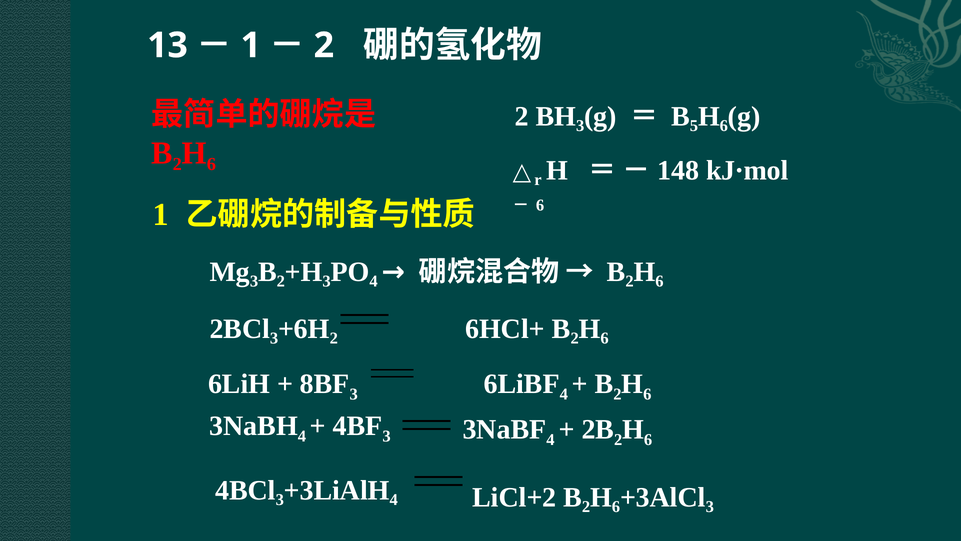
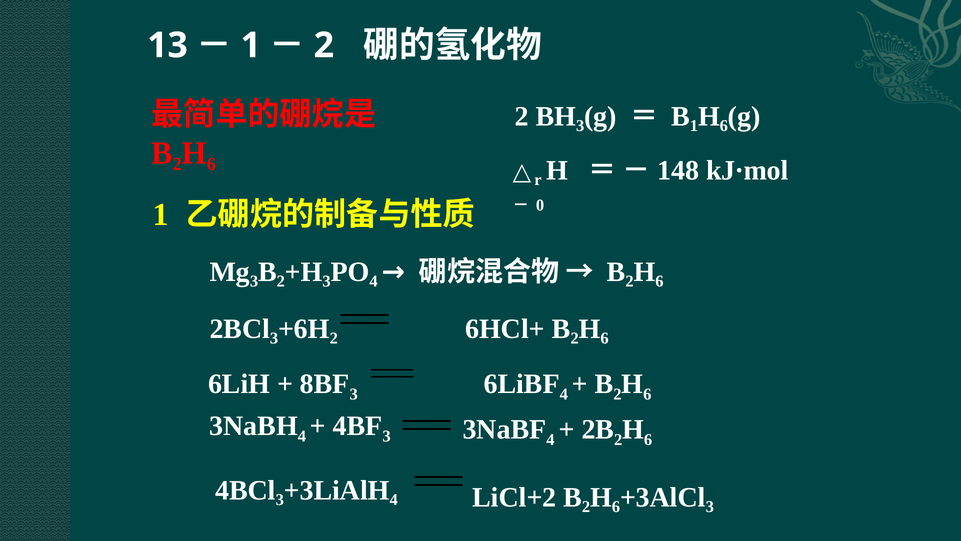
5 at (694, 126): 5 -> 1
6 at (540, 205): 6 -> 0
